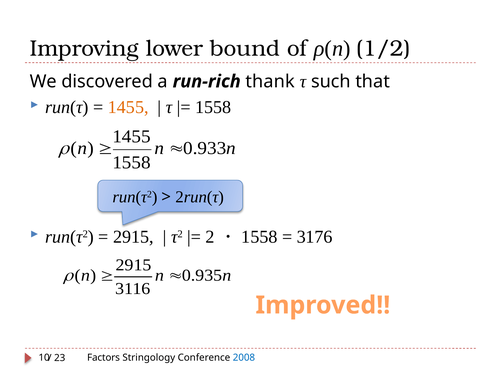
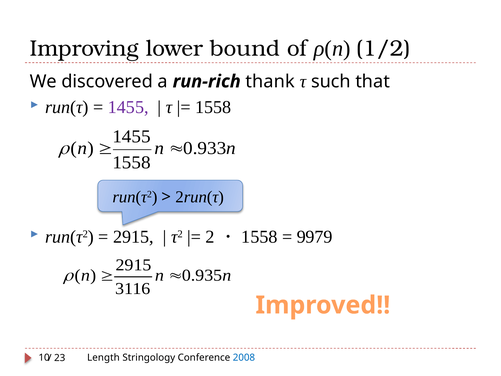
1455 at (128, 107) colour: orange -> purple
3176: 3176 -> 9979
Factors: Factors -> Length
